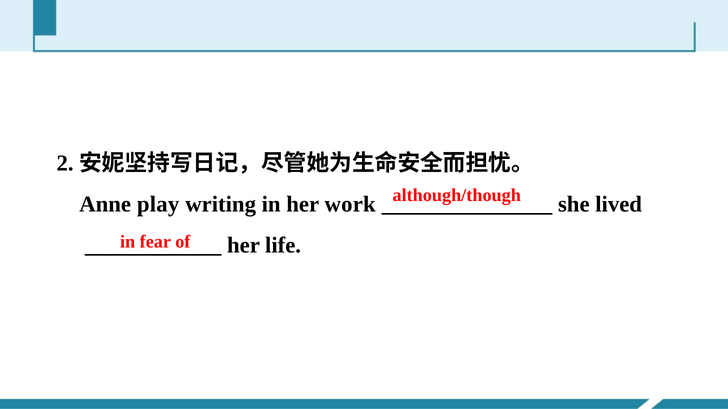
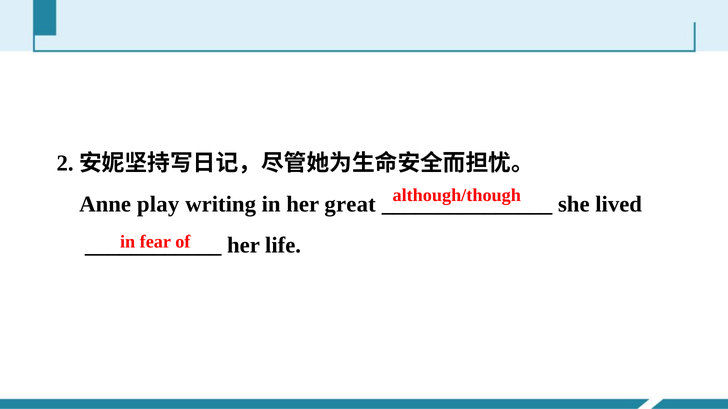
work: work -> great
